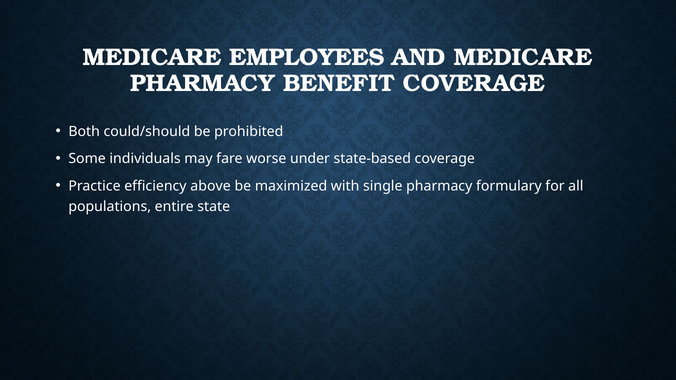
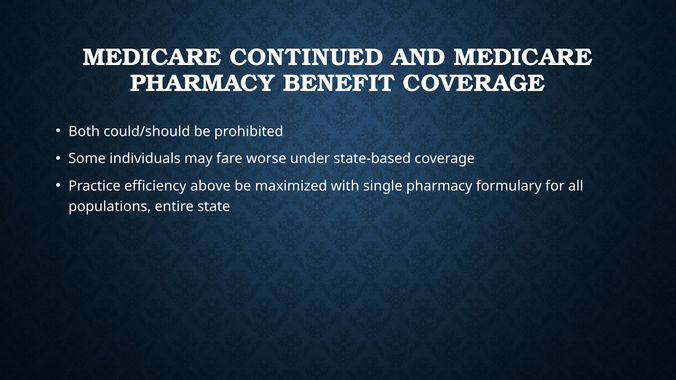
EMPLOYEES: EMPLOYEES -> CONTINUED
